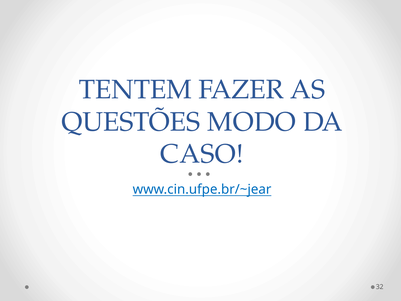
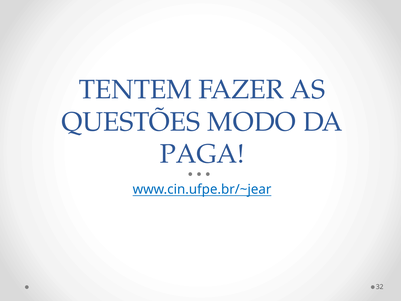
CASO: CASO -> PAGA
